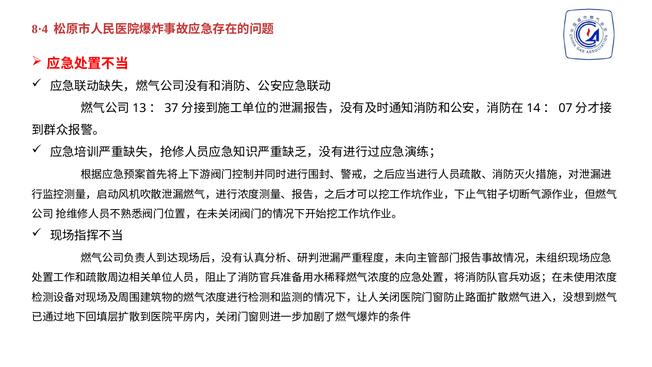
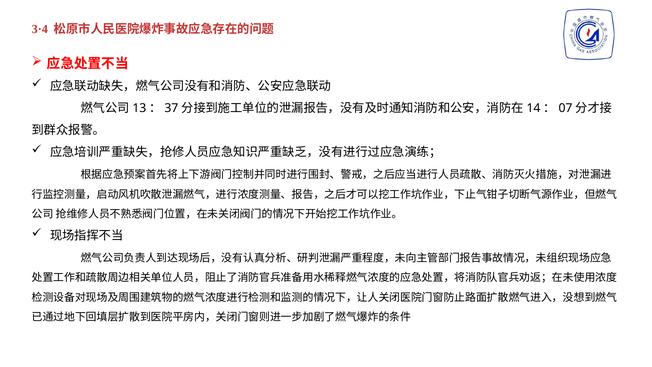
8·4: 8·4 -> 3·4
